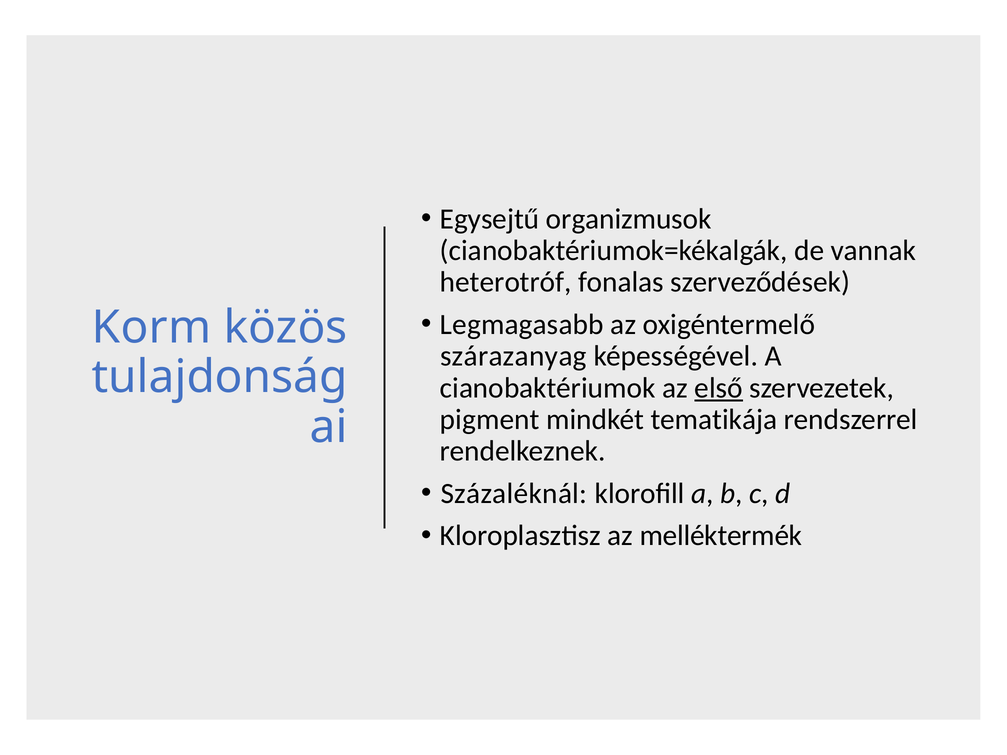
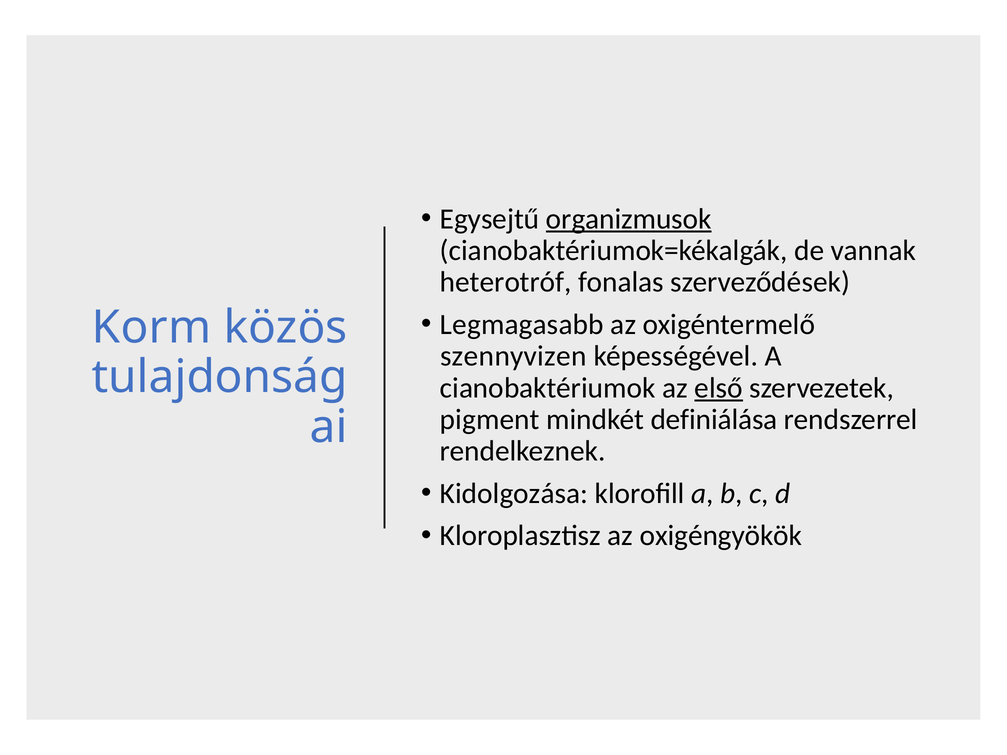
organizmusok underline: none -> present
szárazanyag: szárazanyag -> szennyvizen
tematikája: tematikája -> definiálása
Százaléknál: Százaléknál -> Kidolgozása
melléktermék: melléktermék -> oxigéngyökök
